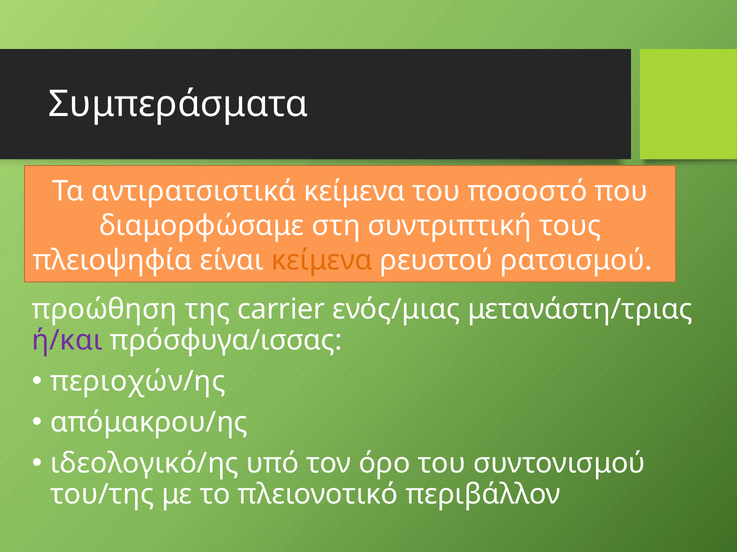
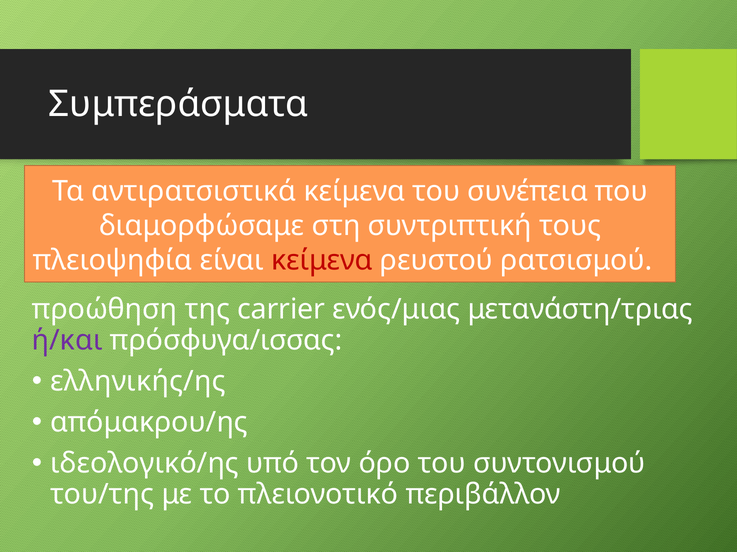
ποσοστό: ποσοστό -> συνέπεια
κείμενα at (322, 261) colour: orange -> red
περιοχών/ης: περιοχών/ης -> ελληνικής/ης
